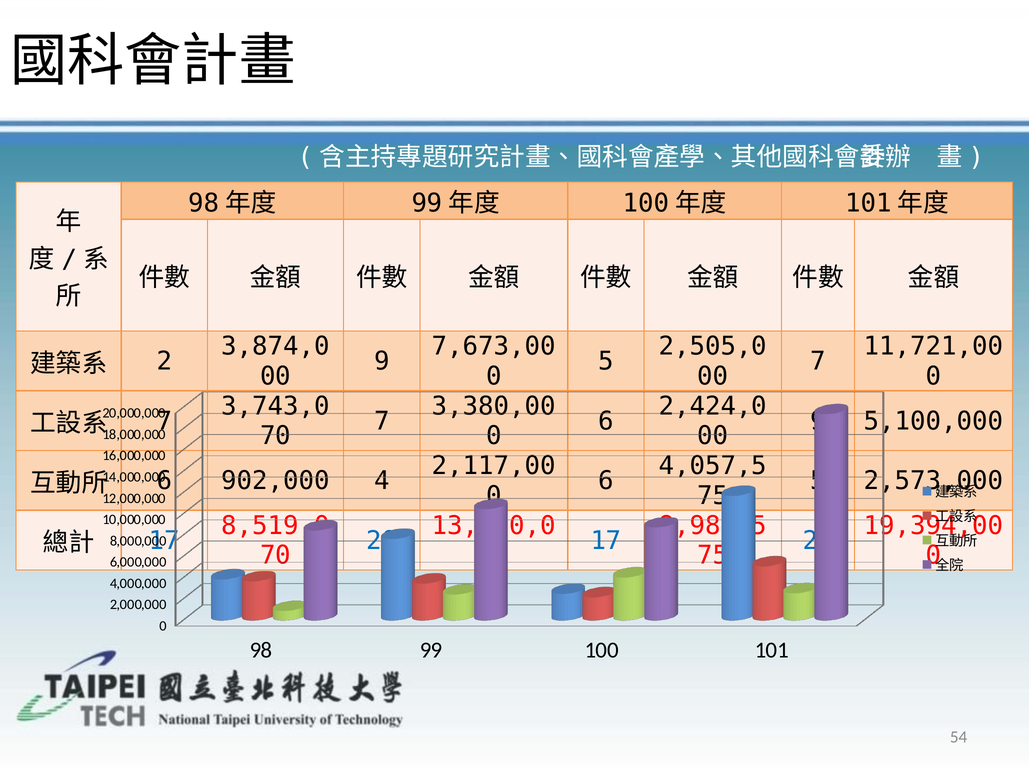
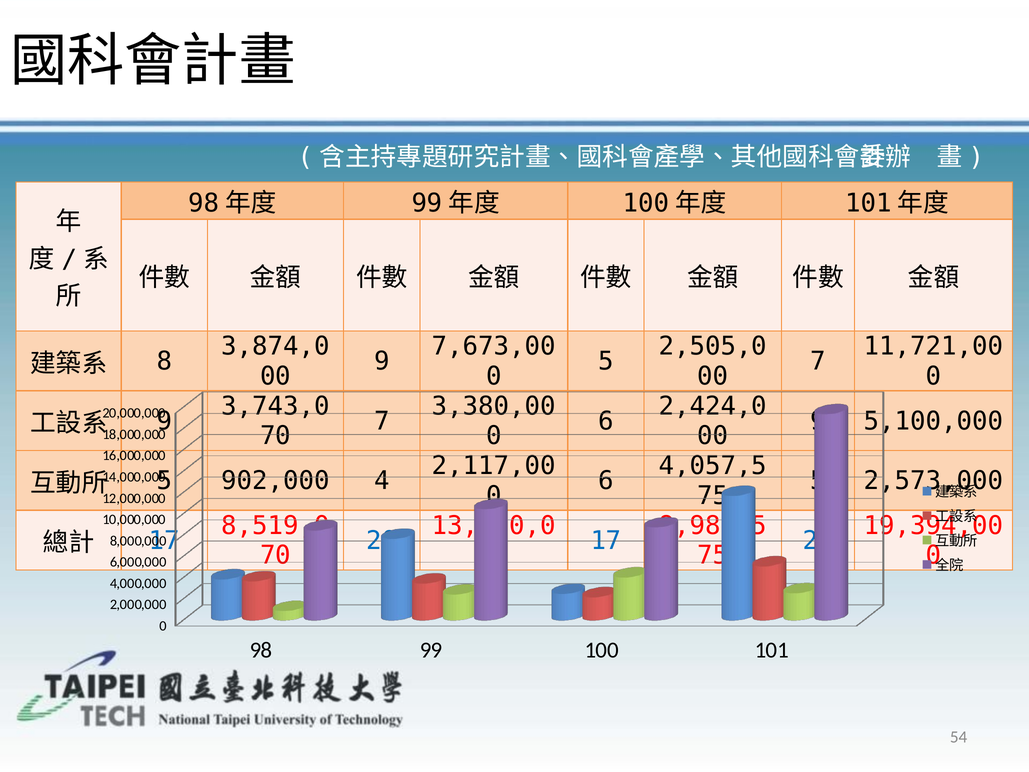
2: 2 -> 8
7 at (164, 421): 7 -> 9
6 at (164, 481): 6 -> 5
